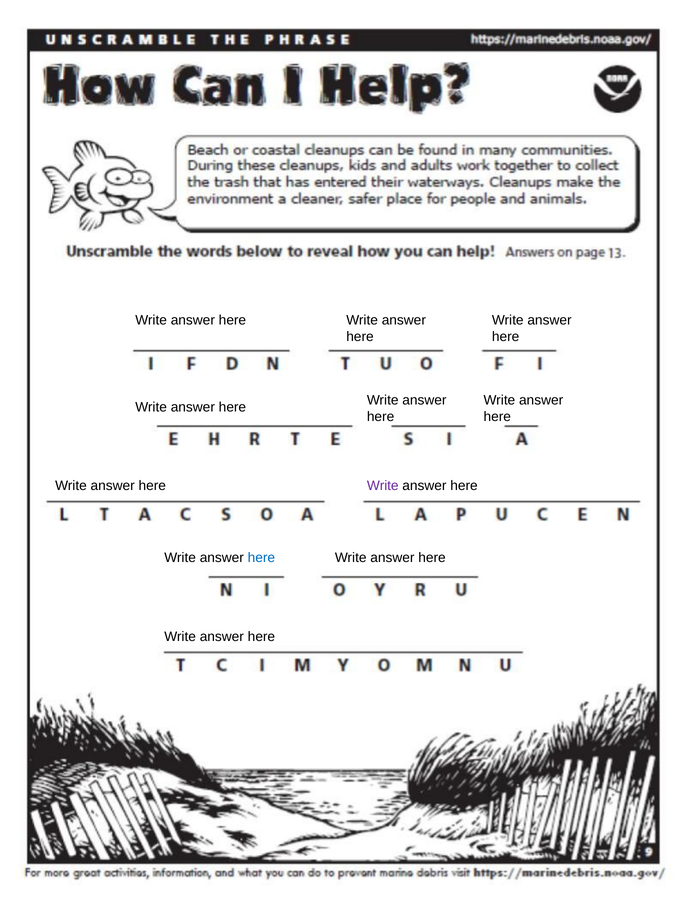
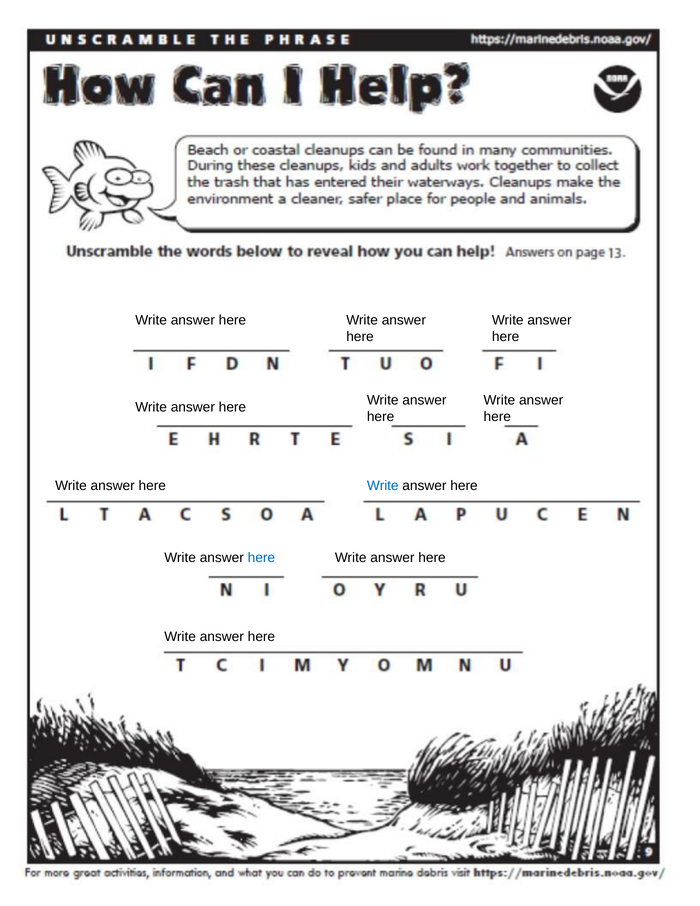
Write at (383, 486) colour: purple -> blue
